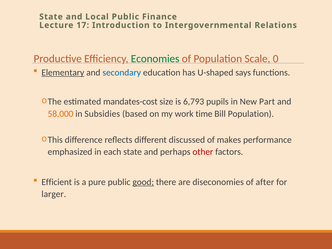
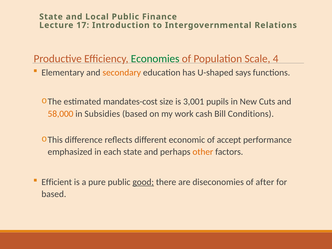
0: 0 -> 4
Elementary underline: present -> none
secondary colour: blue -> orange
6,793: 6,793 -> 3,001
Part: Part -> Cuts
time: time -> cash
Bill Population: Population -> Conditions
discussed: discussed -> economic
makes: makes -> accept
other colour: red -> orange
larger at (54, 194): larger -> based
